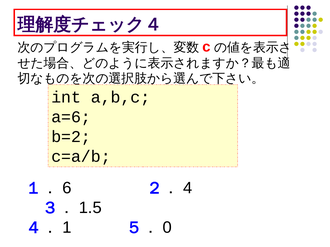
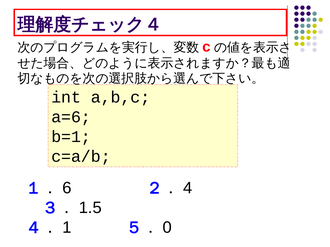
b=2: b=2 -> b=1
